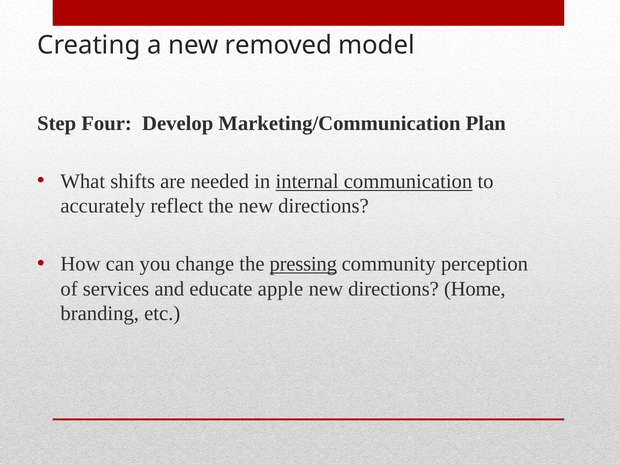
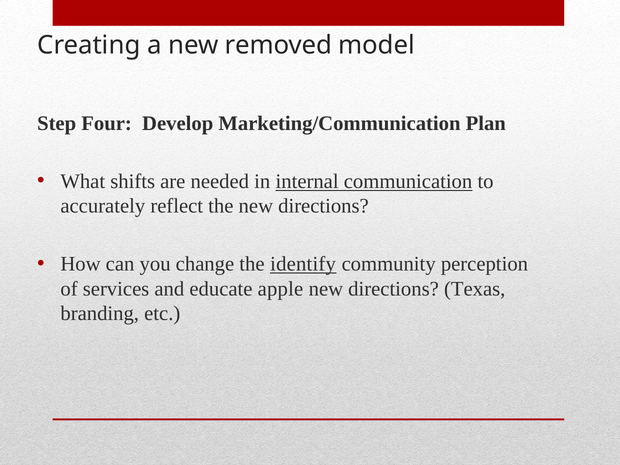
pressing: pressing -> identify
Home: Home -> Texas
